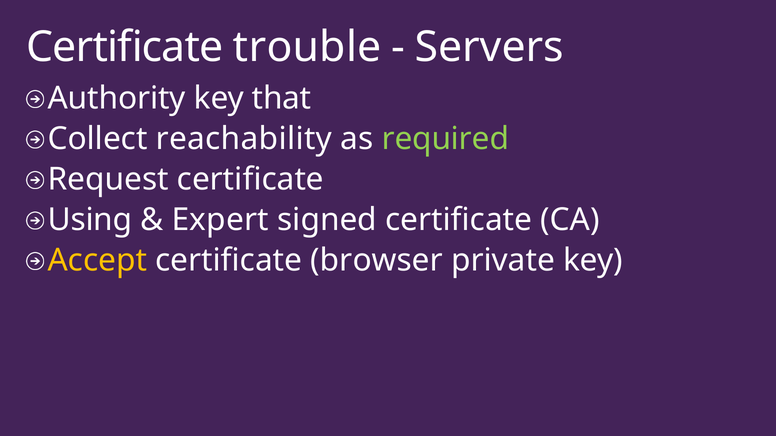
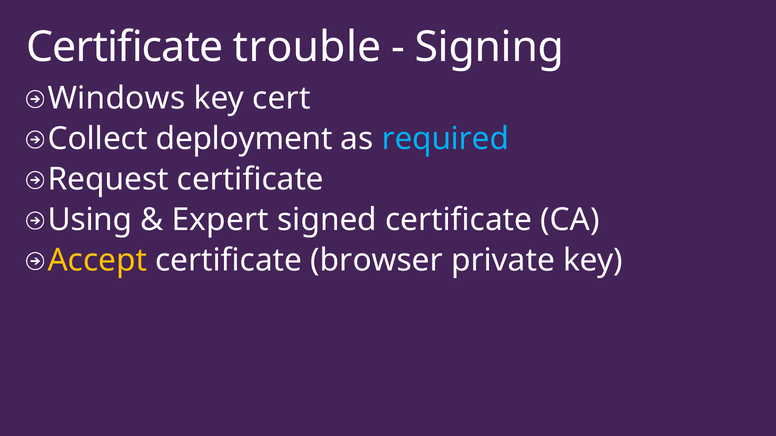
Servers: Servers -> Signing
Authority: Authority -> Windows
that: that -> cert
reachability: reachability -> deployment
required colour: light green -> light blue
